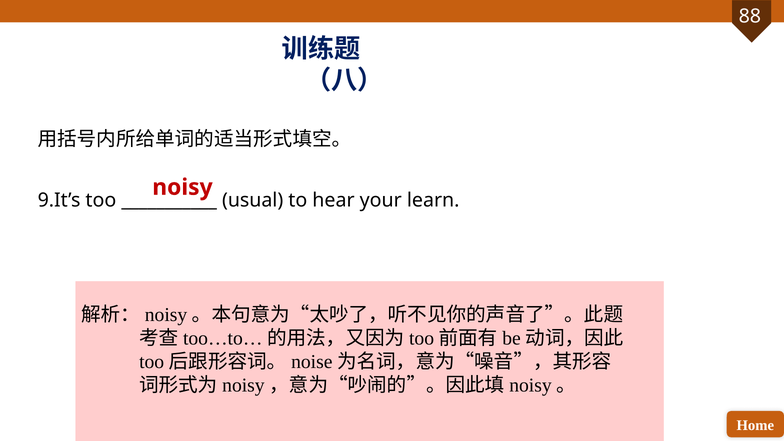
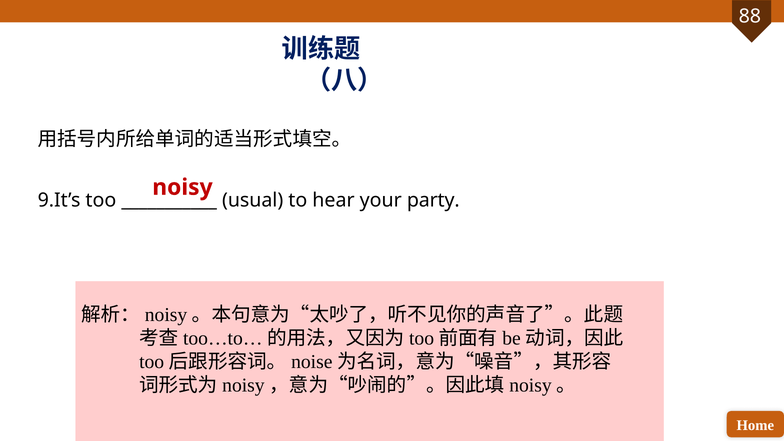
learn: learn -> party
